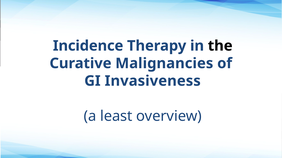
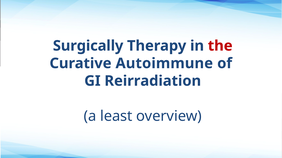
Incidence: Incidence -> Surgically
the colour: black -> red
Malignancies: Malignancies -> Autoimmune
Invasiveness: Invasiveness -> Reirradiation
